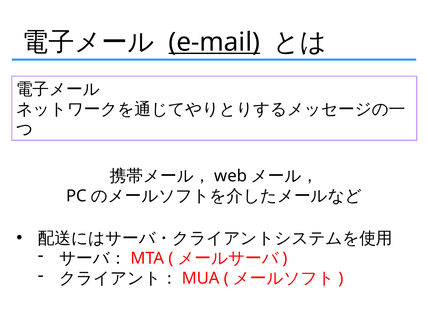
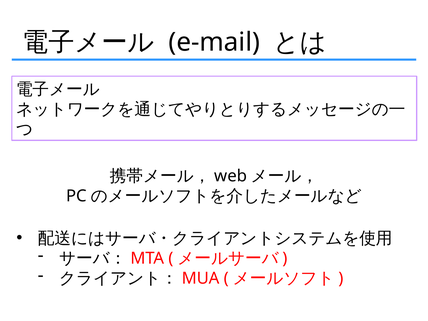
e-mail underline: present -> none
